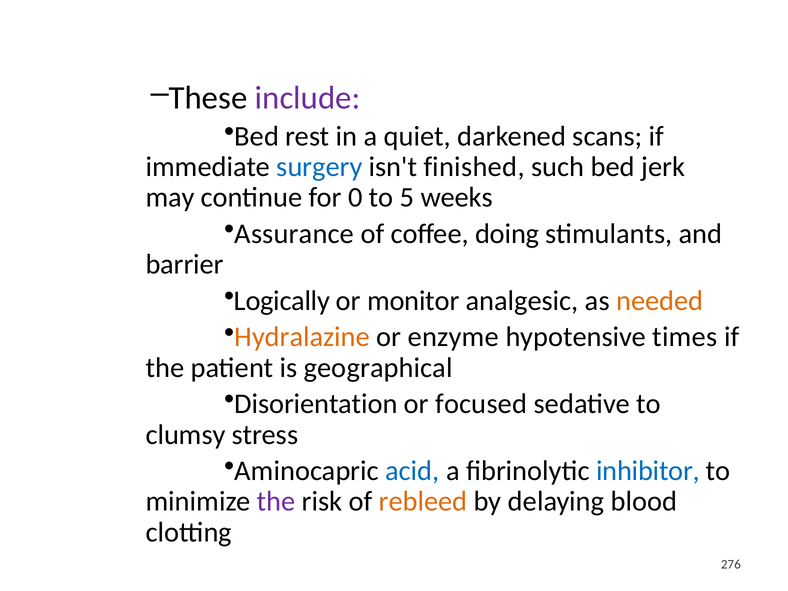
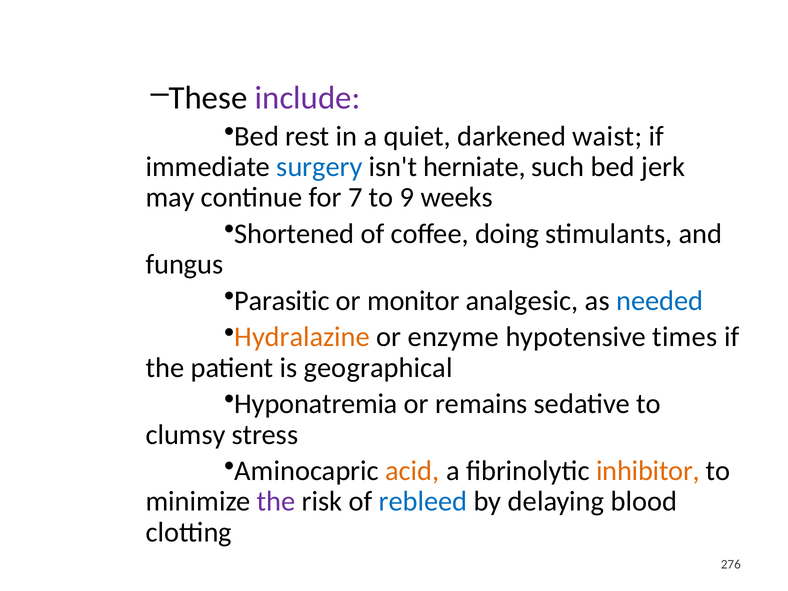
scans: scans -> waist
finished: finished -> herniate
0: 0 -> 7
5: 5 -> 9
Assurance: Assurance -> Shortened
barrier: barrier -> fungus
Logically: Logically -> Parasitic
needed colour: orange -> blue
Disorientation: Disorientation -> Hyponatremia
focused: focused -> remains
acid colour: blue -> orange
inhibitor colour: blue -> orange
rebleed colour: orange -> blue
